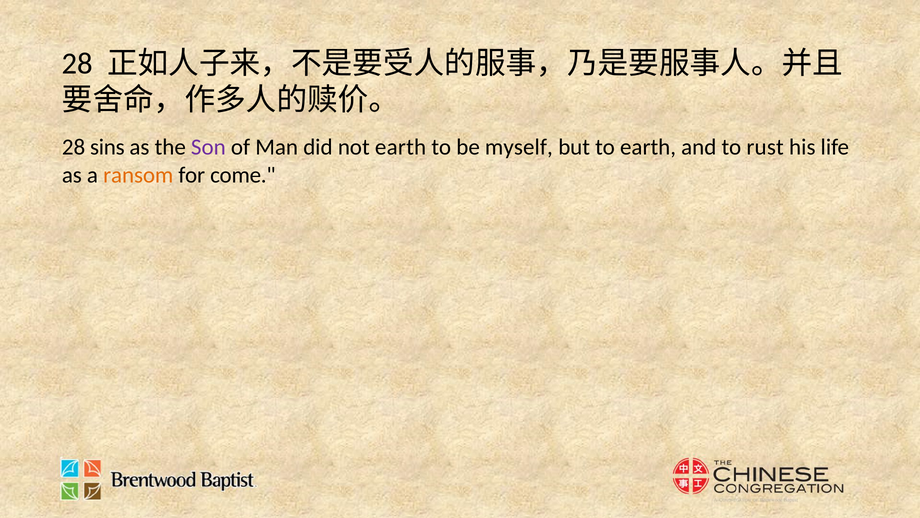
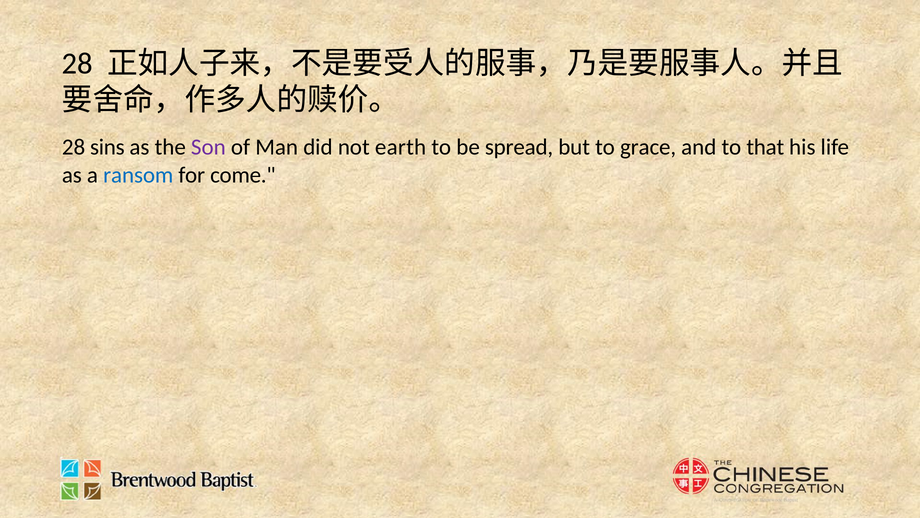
myself: myself -> spread
to earth: earth -> grace
rust: rust -> that
ransom colour: orange -> blue
